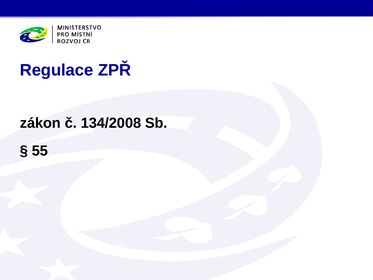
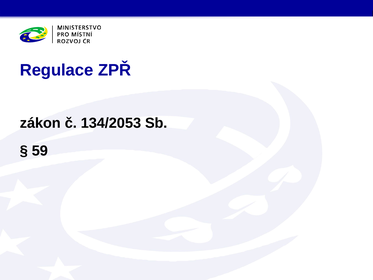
134/2008: 134/2008 -> 134/2053
55: 55 -> 59
